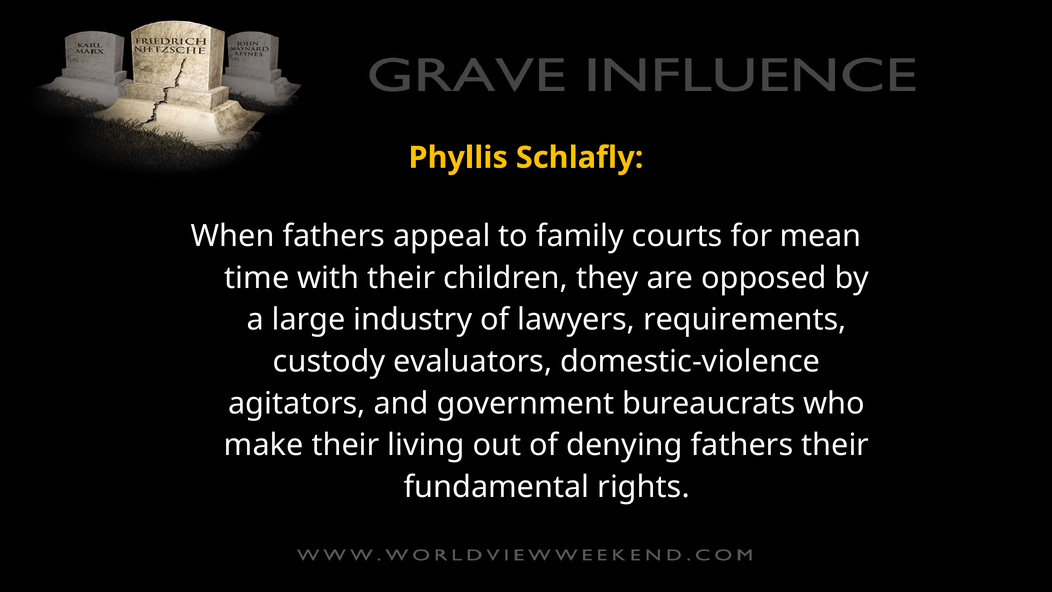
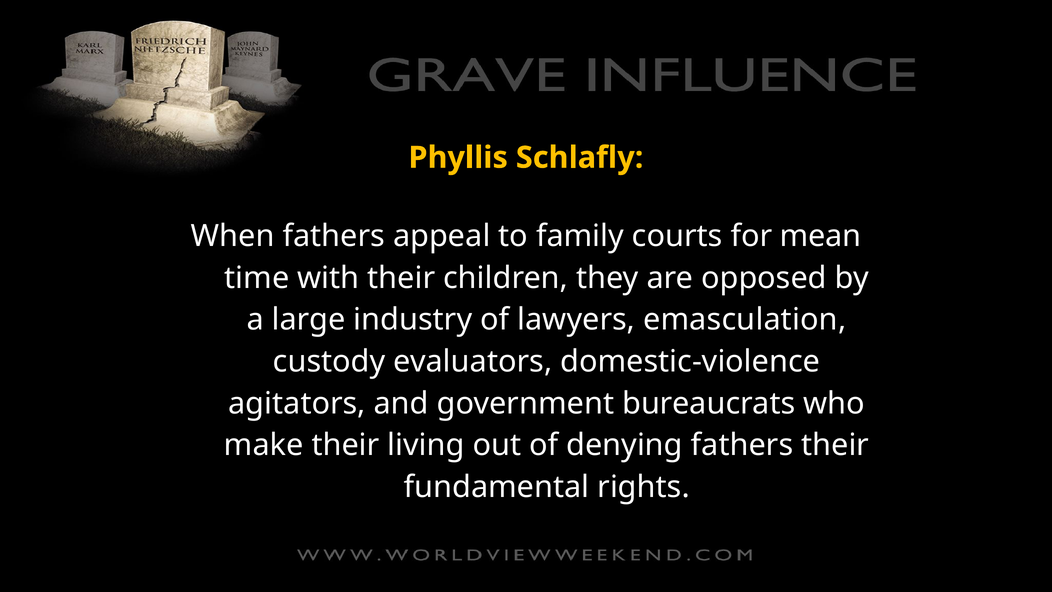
requirements: requirements -> emasculation
